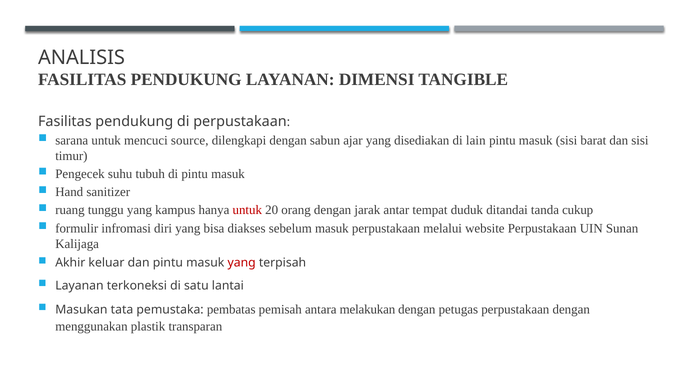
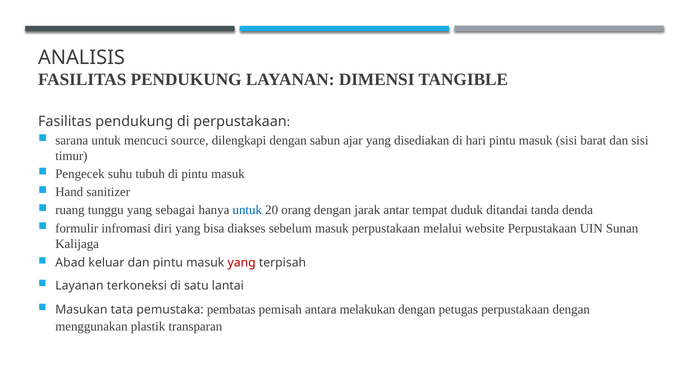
lain: lain -> hari
kampus: kampus -> sebagai
untuk at (247, 210) colour: red -> blue
cukup: cukup -> denda
Akhir: Akhir -> Abad
